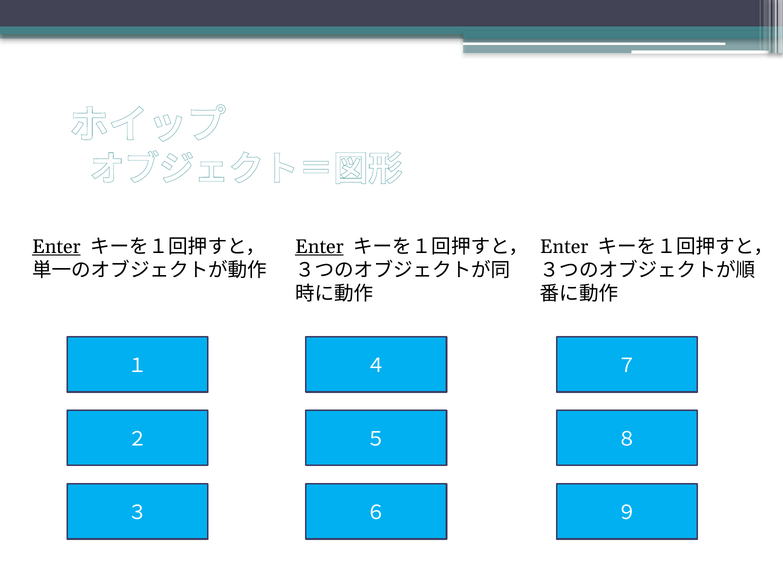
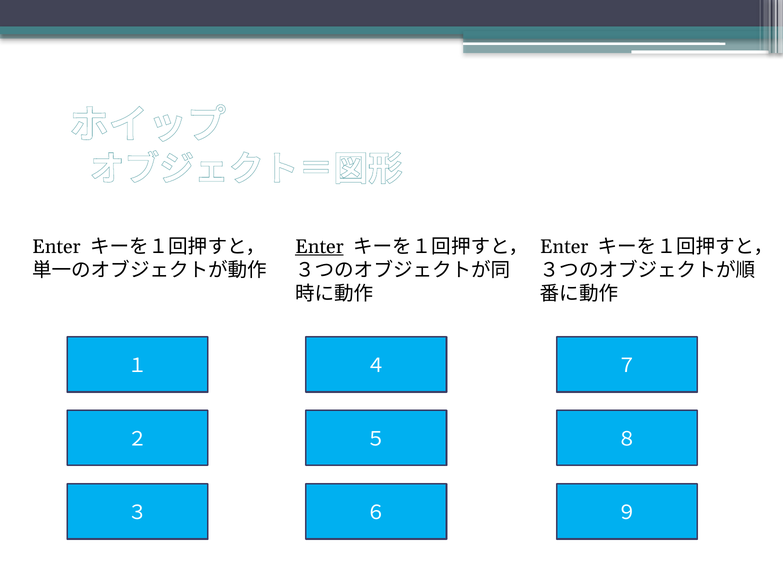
Enter at (56, 246) underline: present -> none
